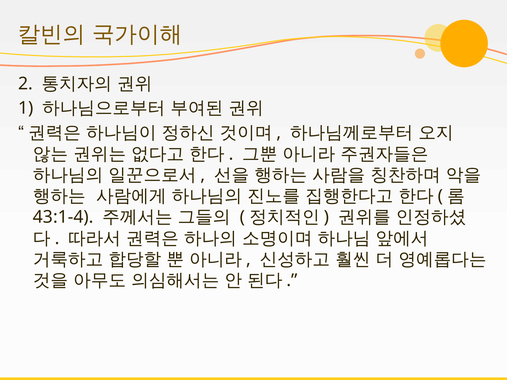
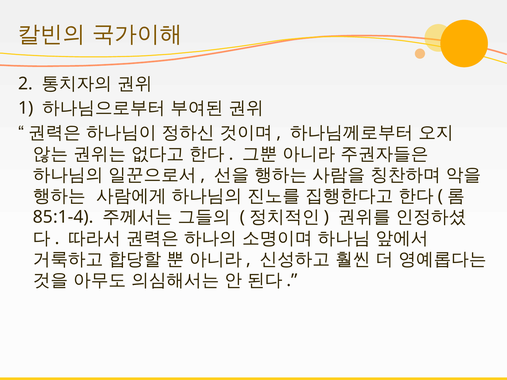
43:1-4: 43:1-4 -> 85:1-4
